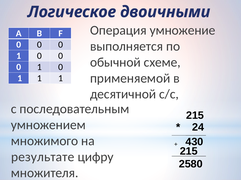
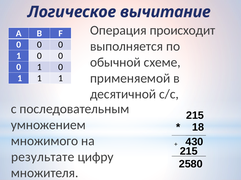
двоичными: двоичными -> вычитание
умножение: умножение -> происходит
24: 24 -> 18
